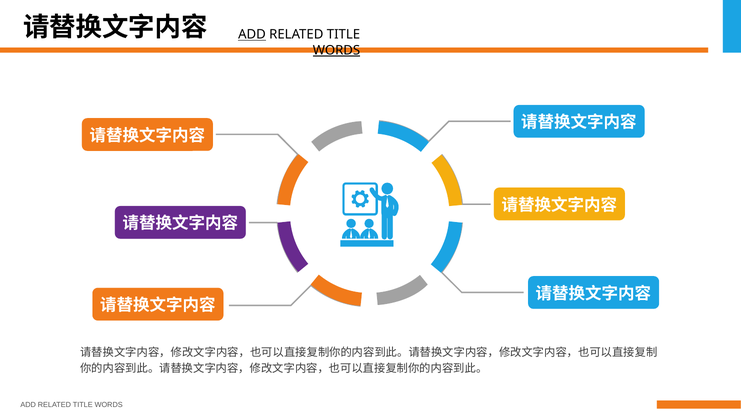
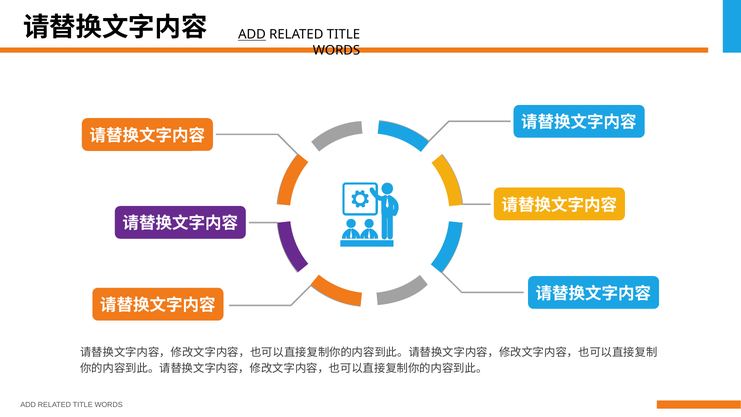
WORDS at (336, 50) underline: present -> none
